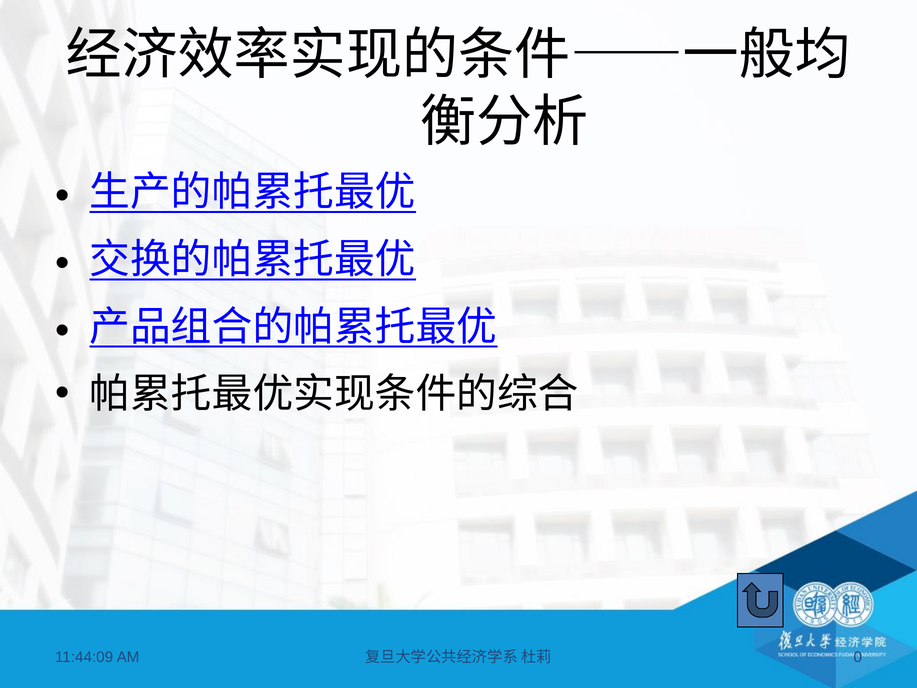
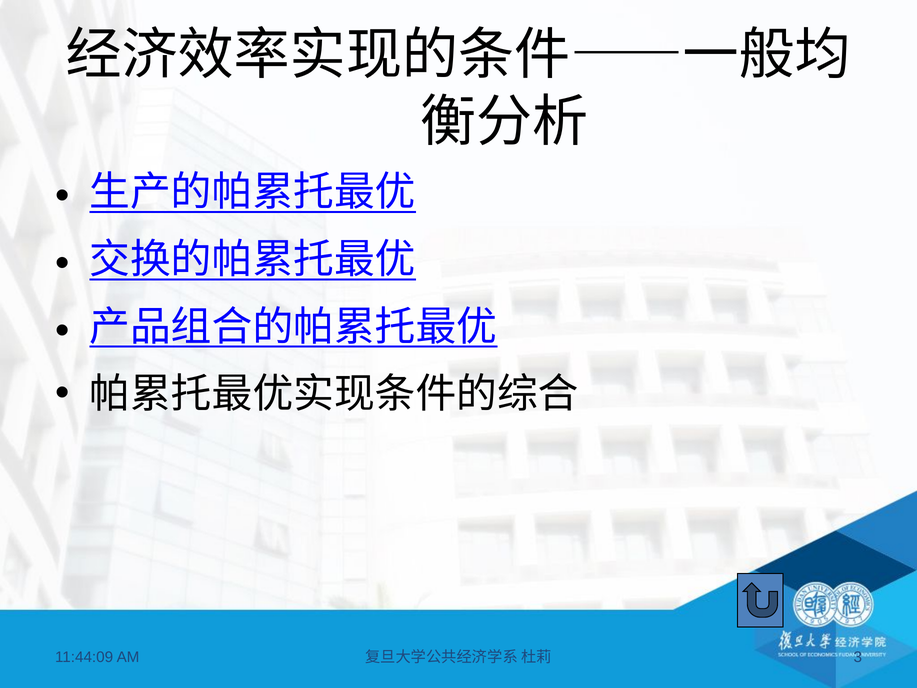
0: 0 -> 3
